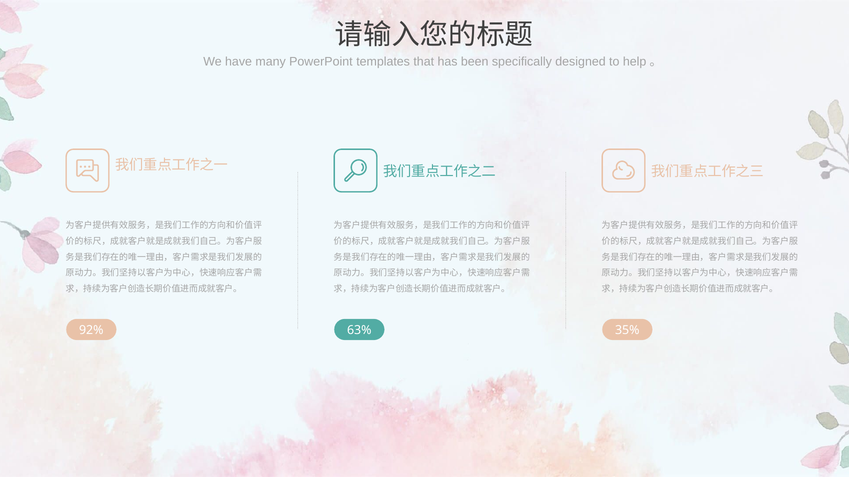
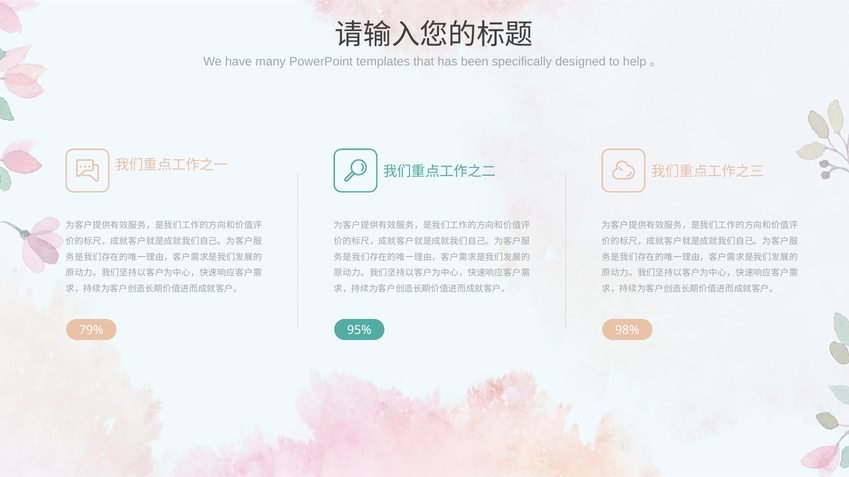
92%: 92% -> 79%
63%: 63% -> 95%
35%: 35% -> 98%
